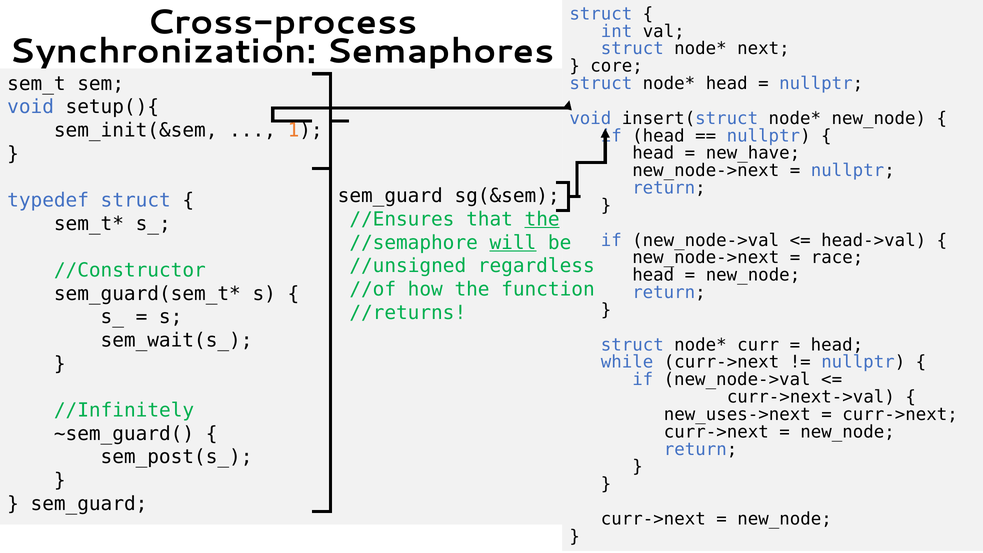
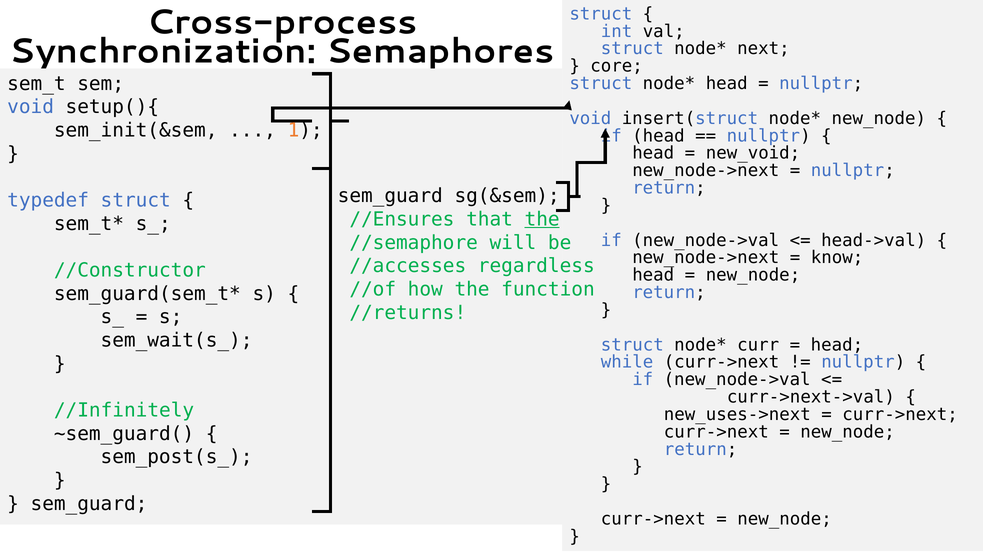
new_have: new_have -> new_void
will underline: present -> none
race: race -> know
//unsigned: //unsigned -> //accesses
